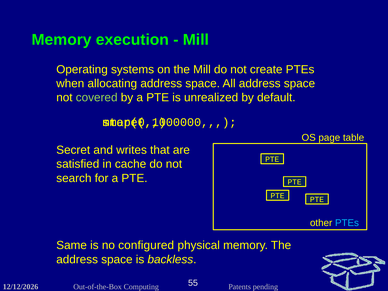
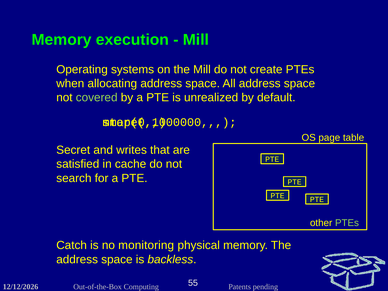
PTEs at (347, 223) colour: light blue -> light green
Same: Same -> Catch
configured: configured -> monitoring
